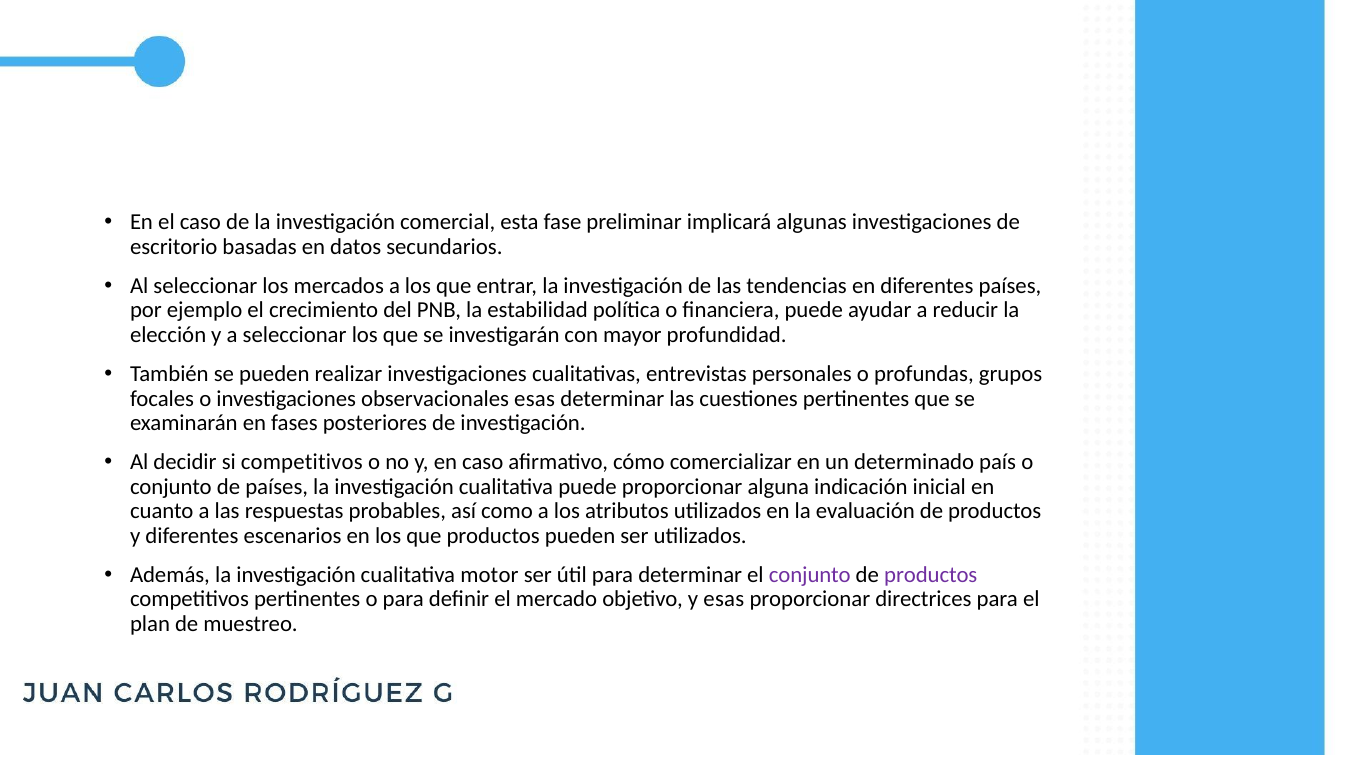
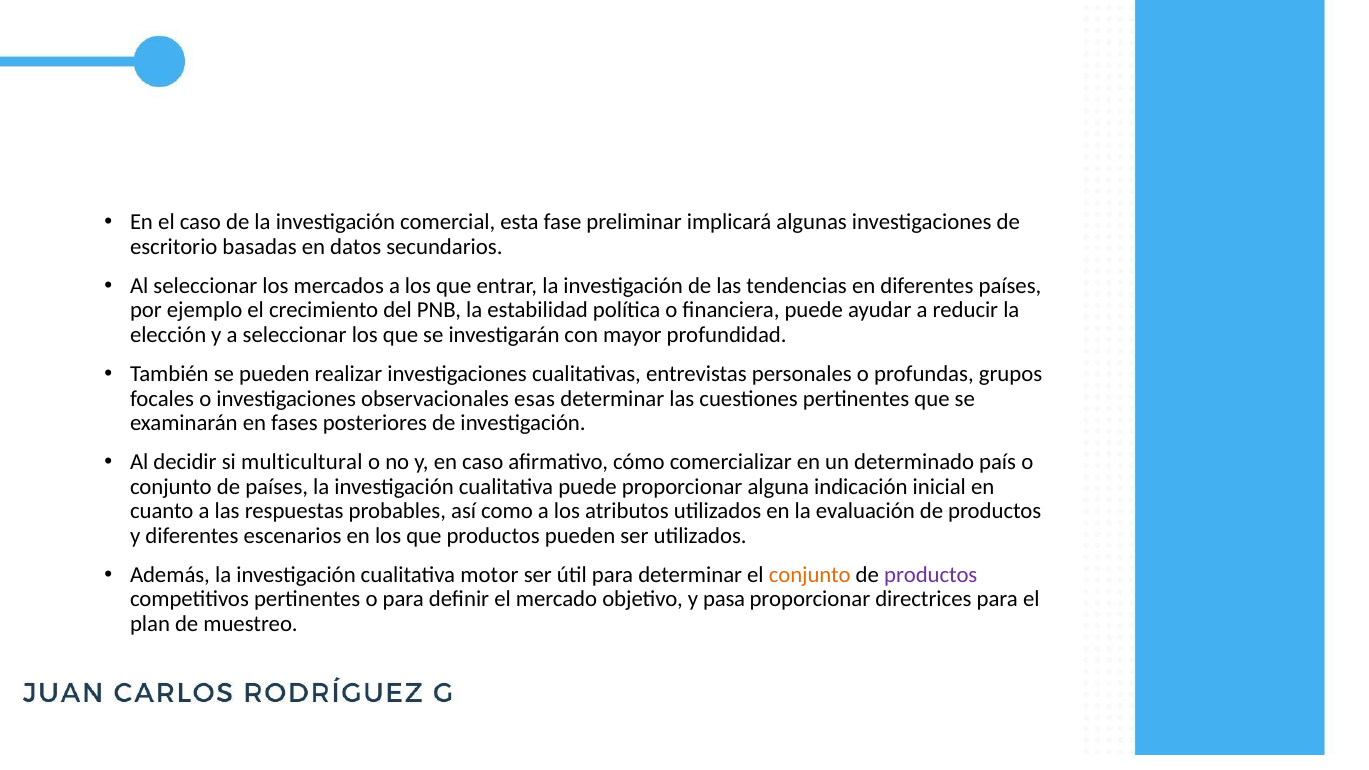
si competitivos: competitivos -> multicultural
conjunto at (810, 575) colour: purple -> orange
y esas: esas -> pasa
